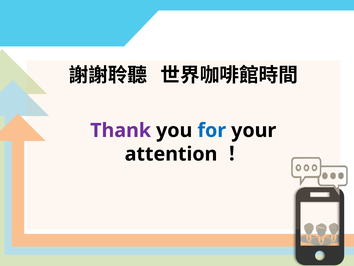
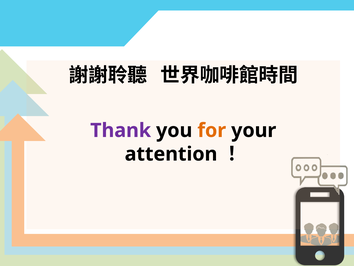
for colour: blue -> orange
